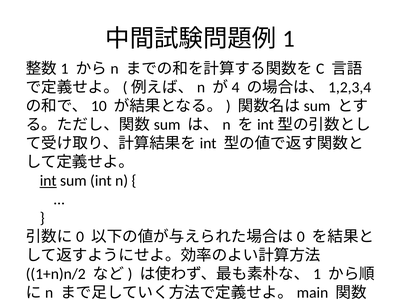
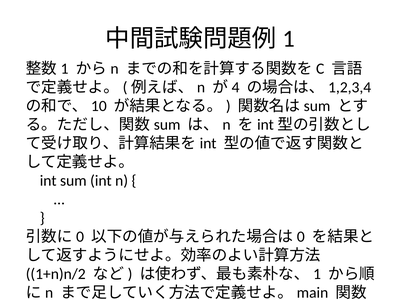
int at (48, 181) underline: present -> none
